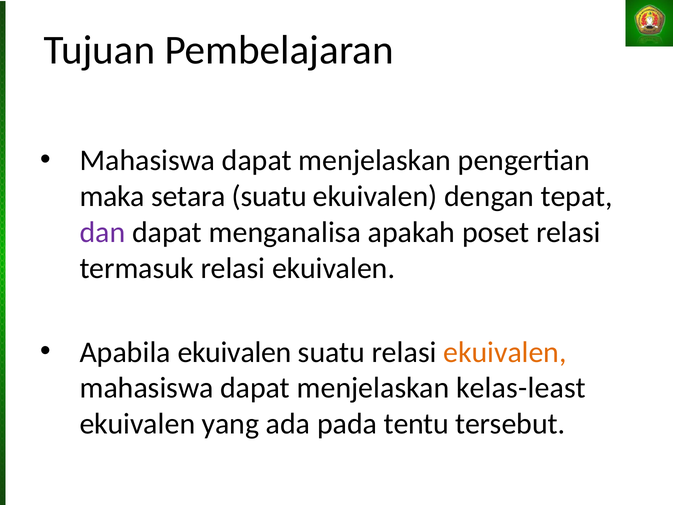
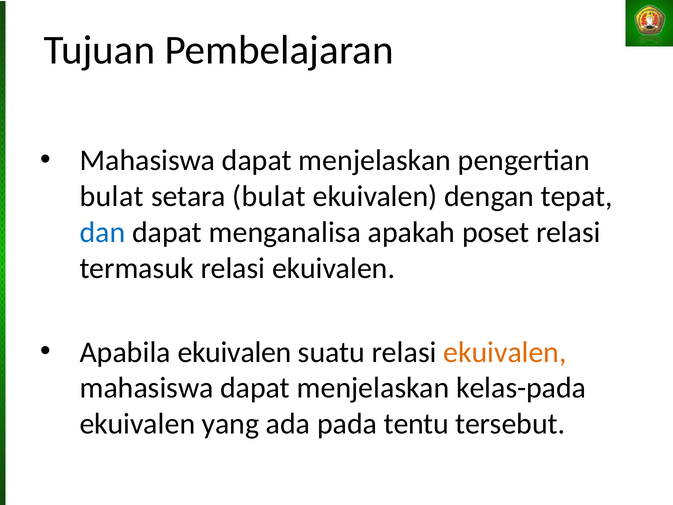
maka at (112, 196): maka -> bulat
setara suatu: suatu -> bulat
dan colour: purple -> blue
kelas-least: kelas-least -> kelas-pada
